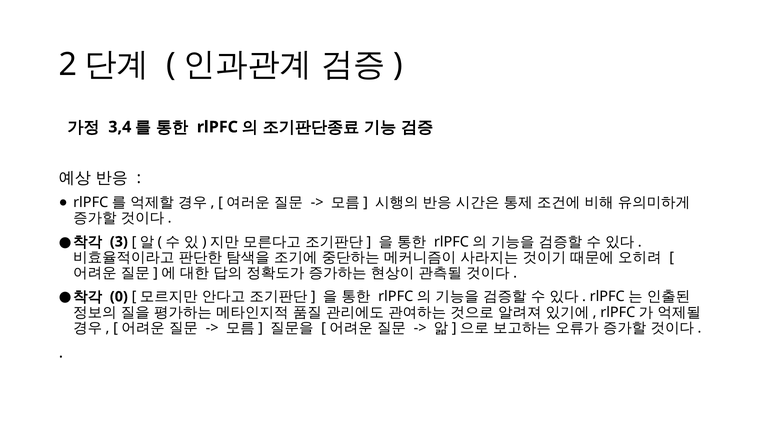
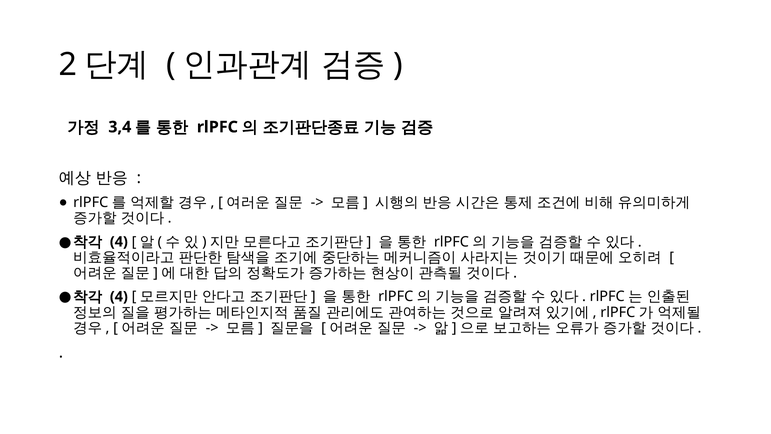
3 at (119, 242): 3 -> 4
0 at (119, 296): 0 -> 4
